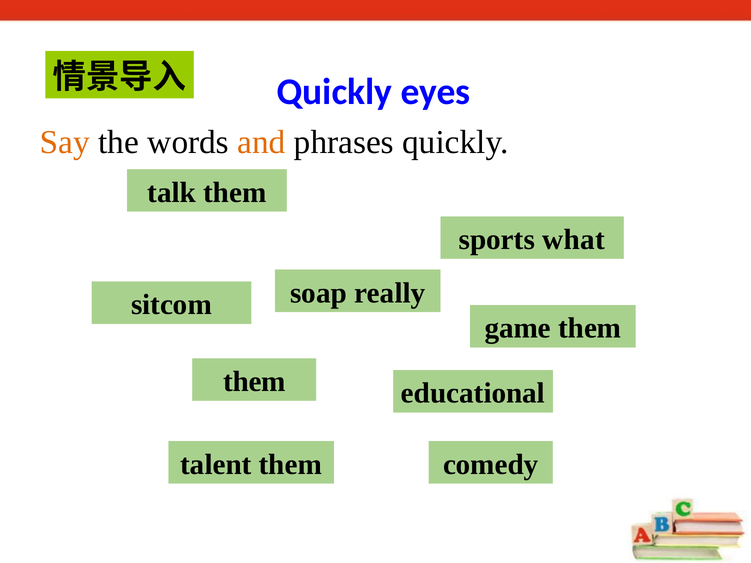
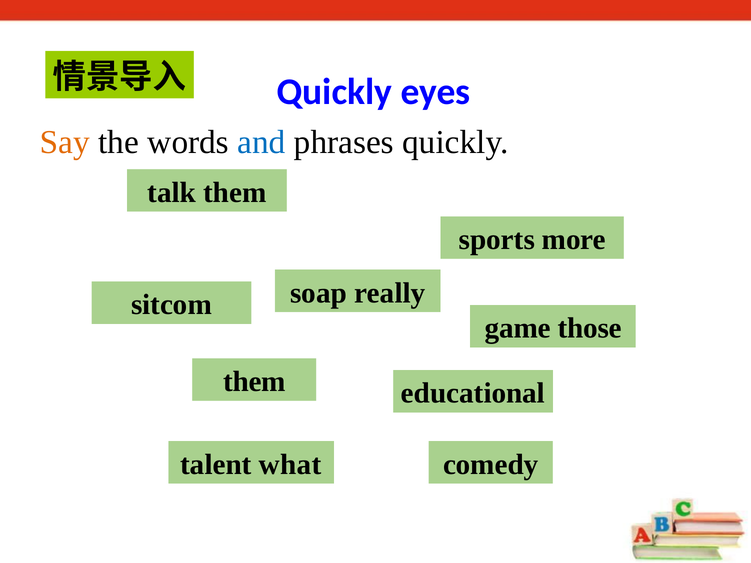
and colour: orange -> blue
what: what -> more
game them: them -> those
talent them: them -> what
